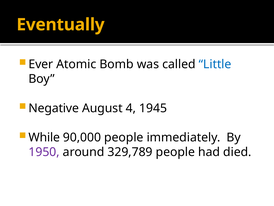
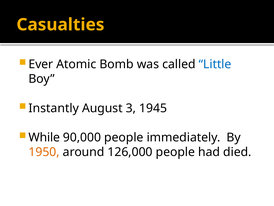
Eventually: Eventually -> Casualties
Negative: Negative -> Instantly
4: 4 -> 3
1950 colour: purple -> orange
329,789: 329,789 -> 126,000
